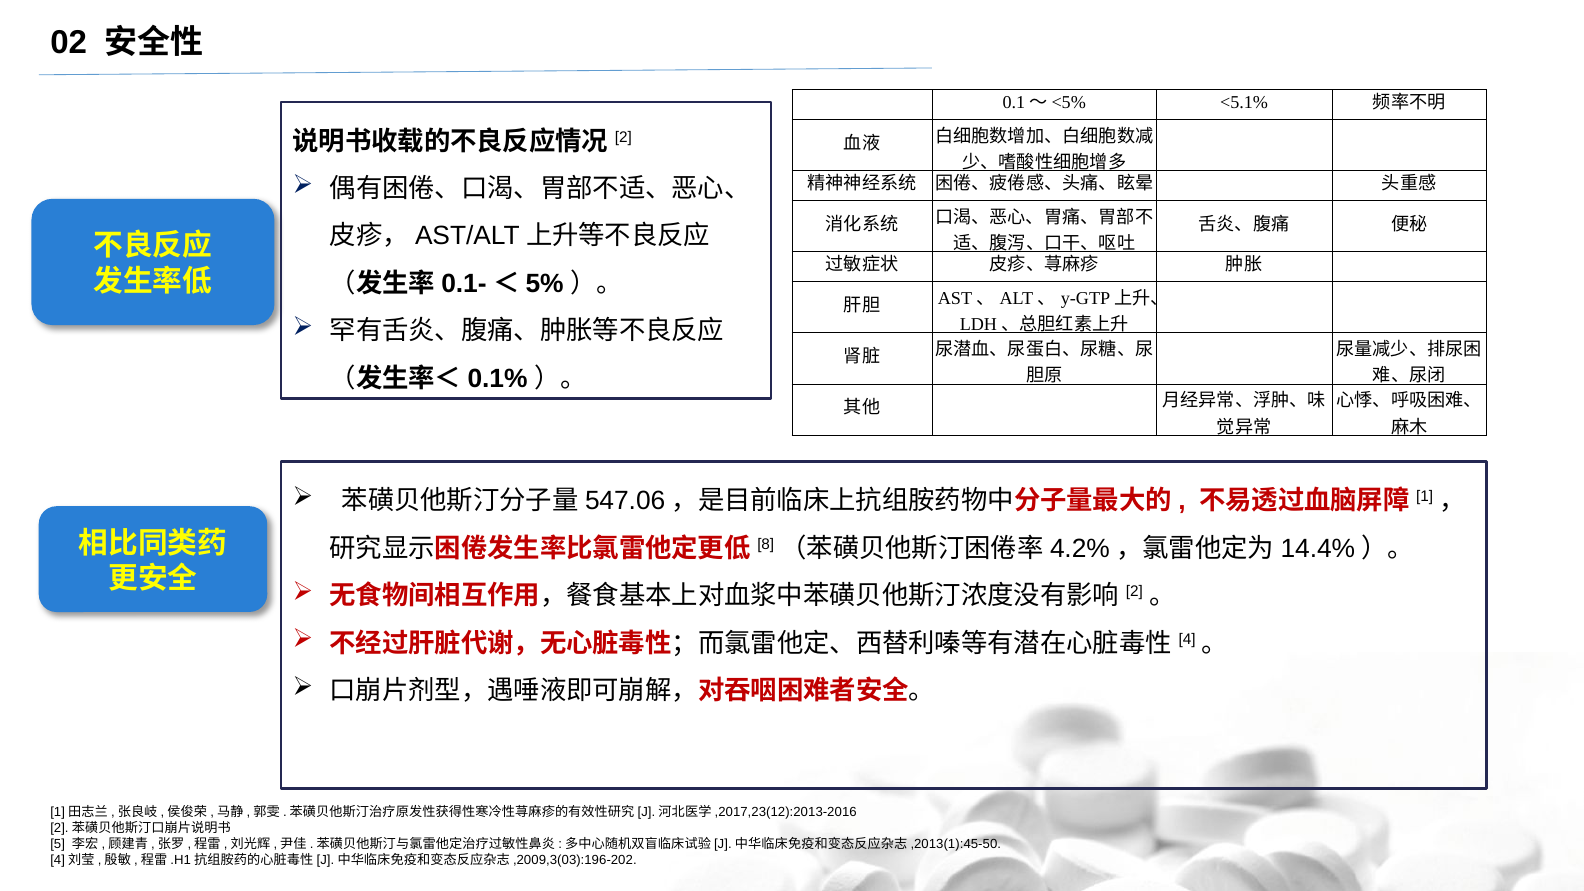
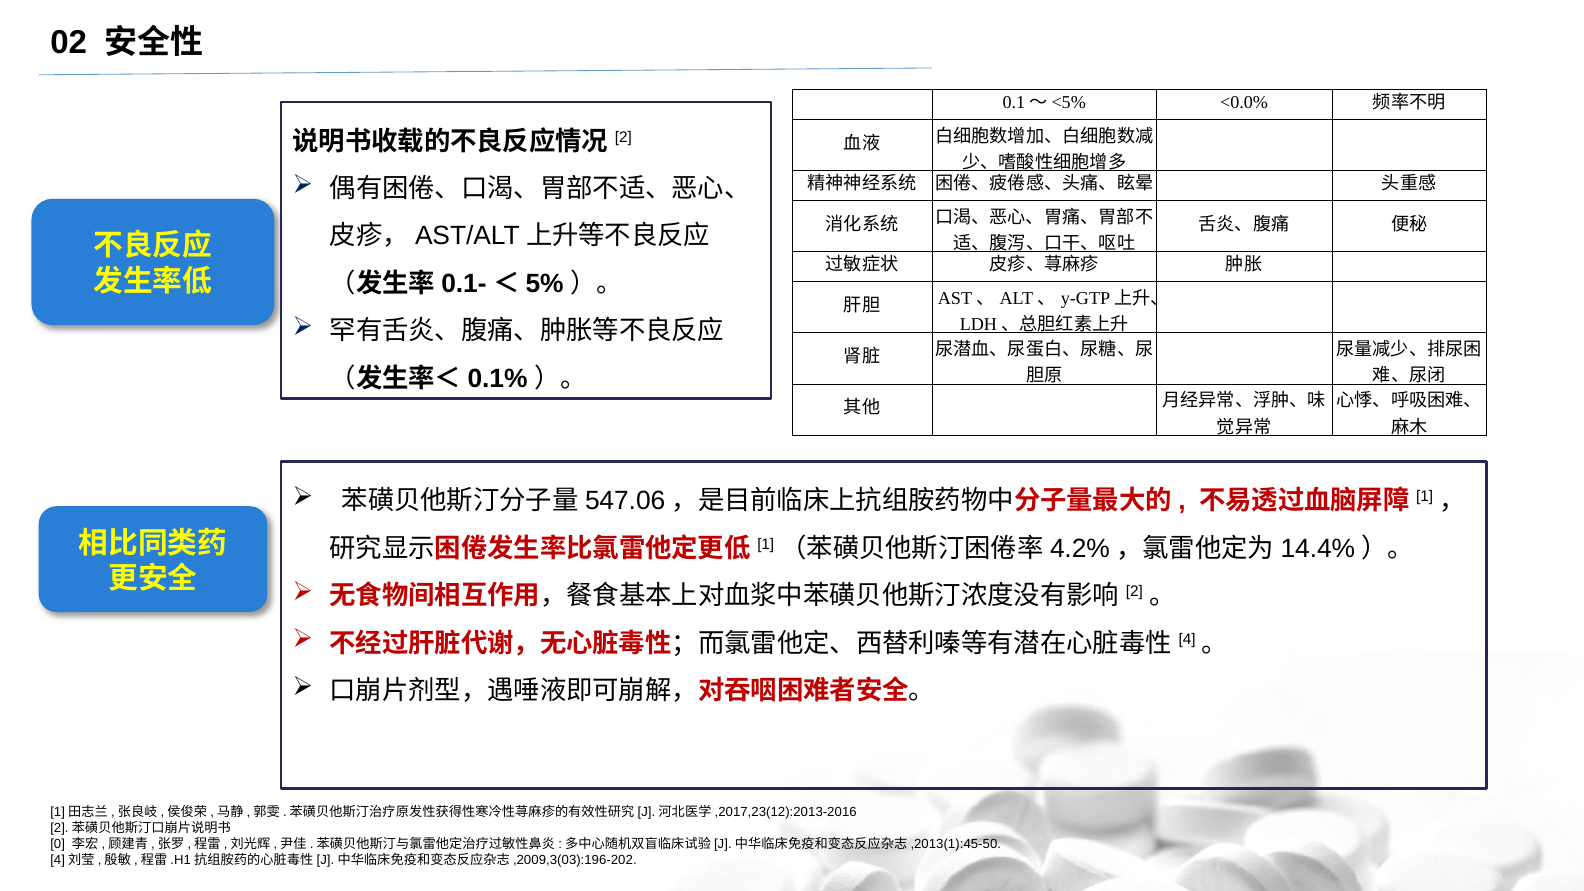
<5.1%: <5.1% -> <0.0%
8: 8 -> 1
5: 5 -> 0
